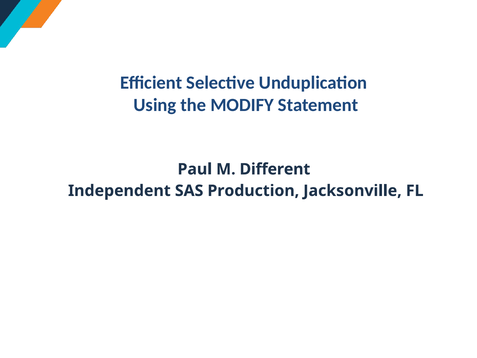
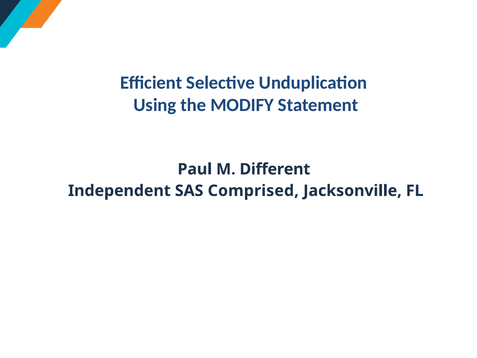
Production: Production -> Comprised
